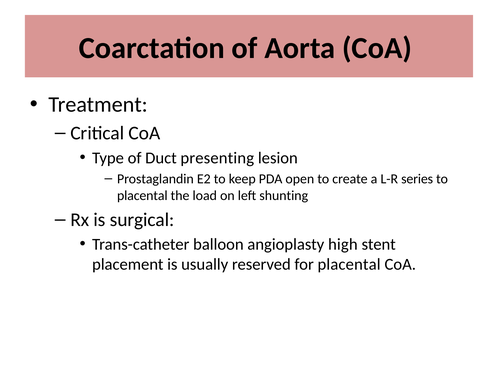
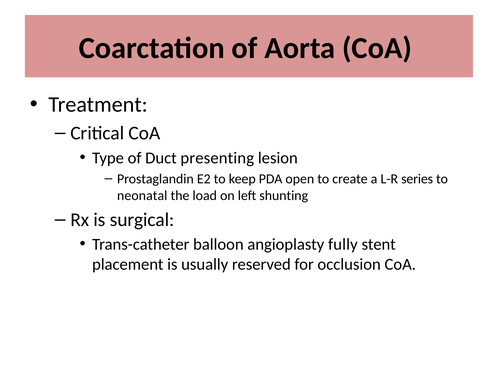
placental at (142, 195): placental -> neonatal
high: high -> fully
for placental: placental -> occlusion
